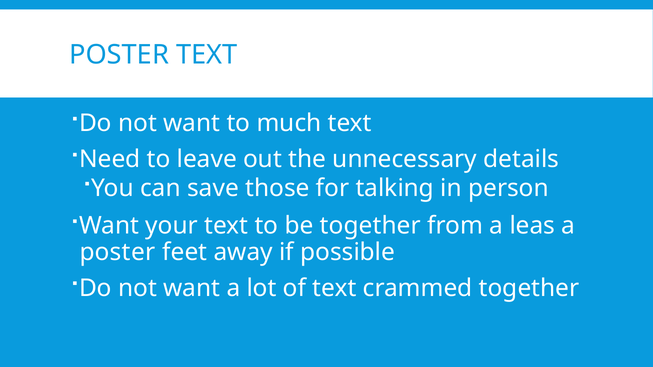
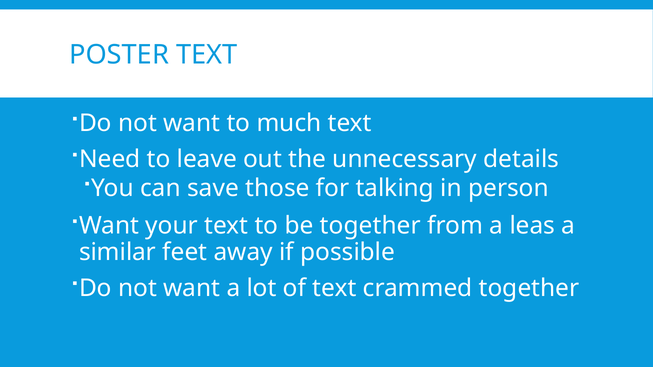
poster at (117, 252): poster -> similar
